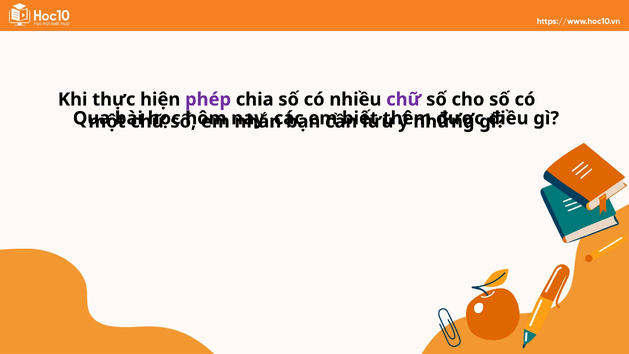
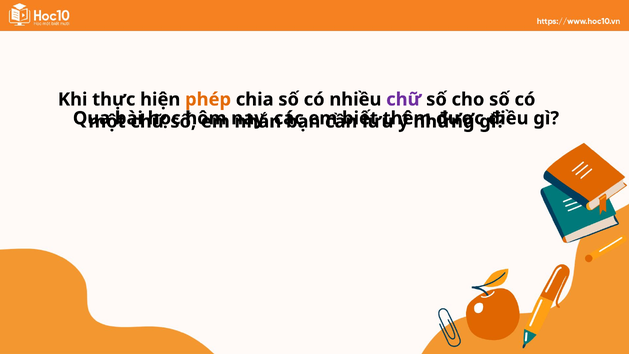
phép colour: purple -> orange
